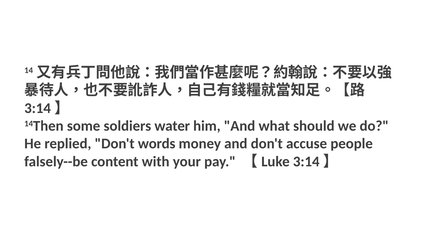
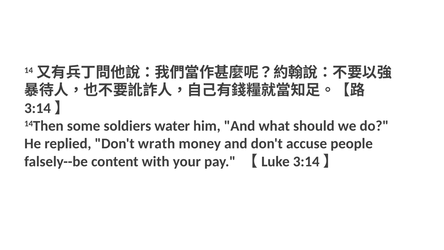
words: words -> wrath
